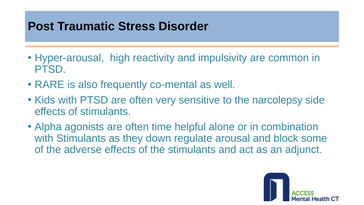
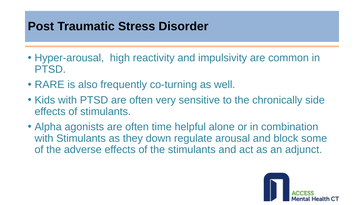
co-mental: co-mental -> co-turning
narcolepsy: narcolepsy -> chronically
